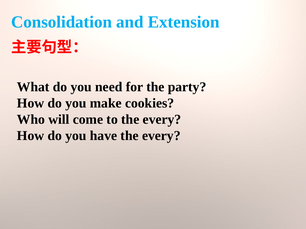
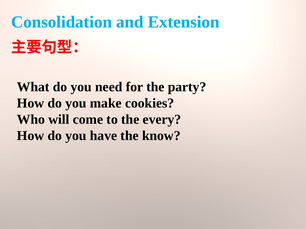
have the every: every -> know
